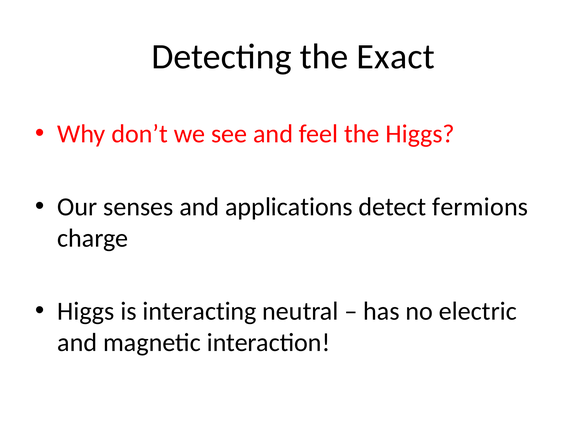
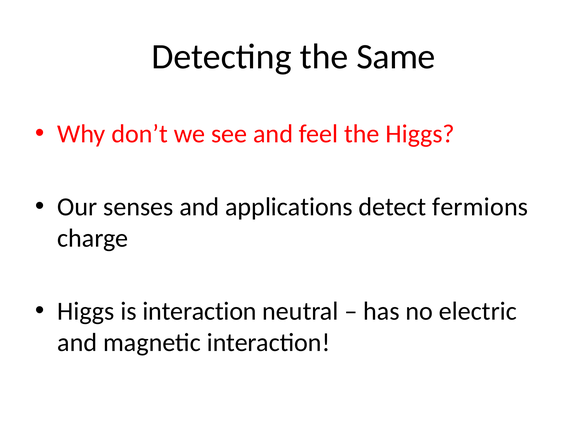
Exact: Exact -> Same
is interacting: interacting -> interaction
